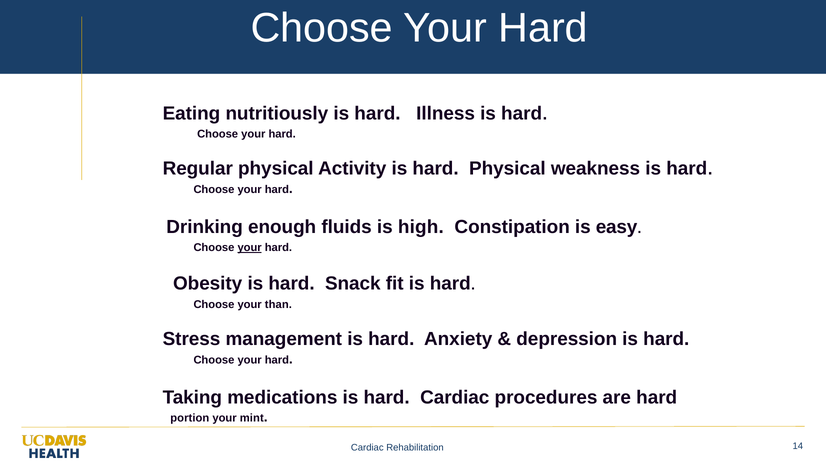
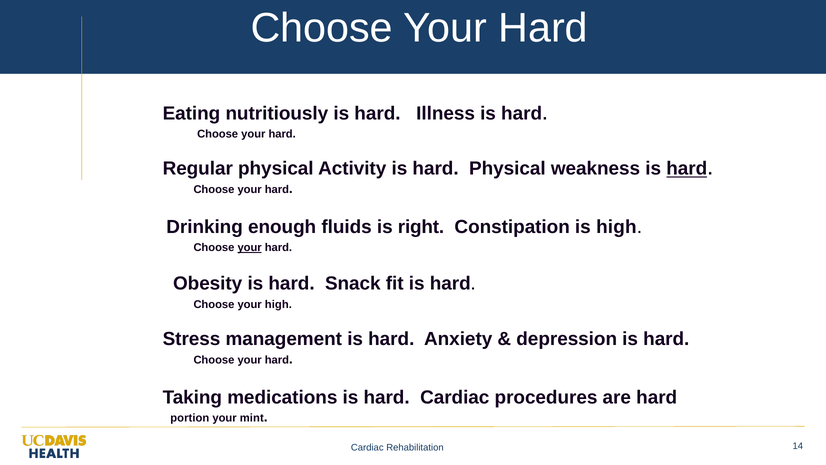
hard at (687, 169) underline: none -> present
high: high -> right
is easy: easy -> high
your than: than -> high
